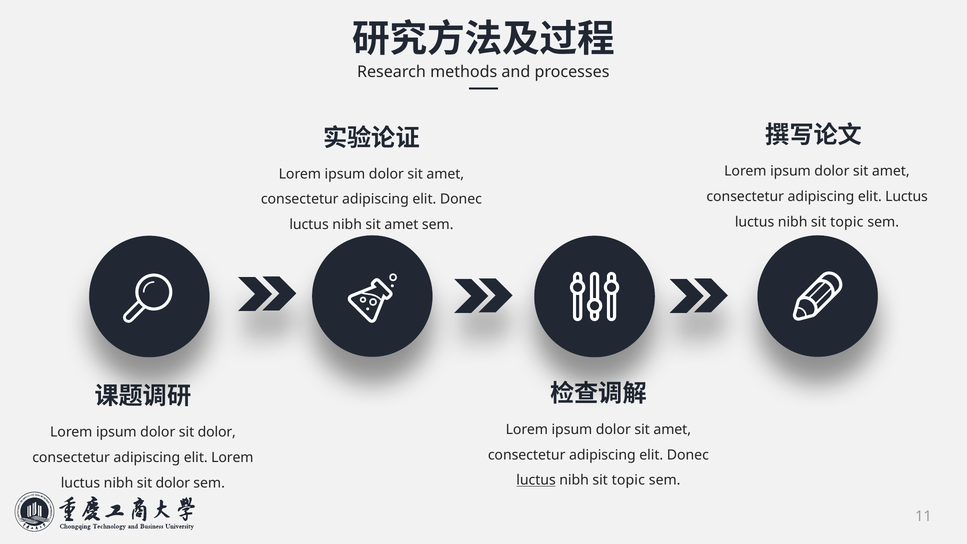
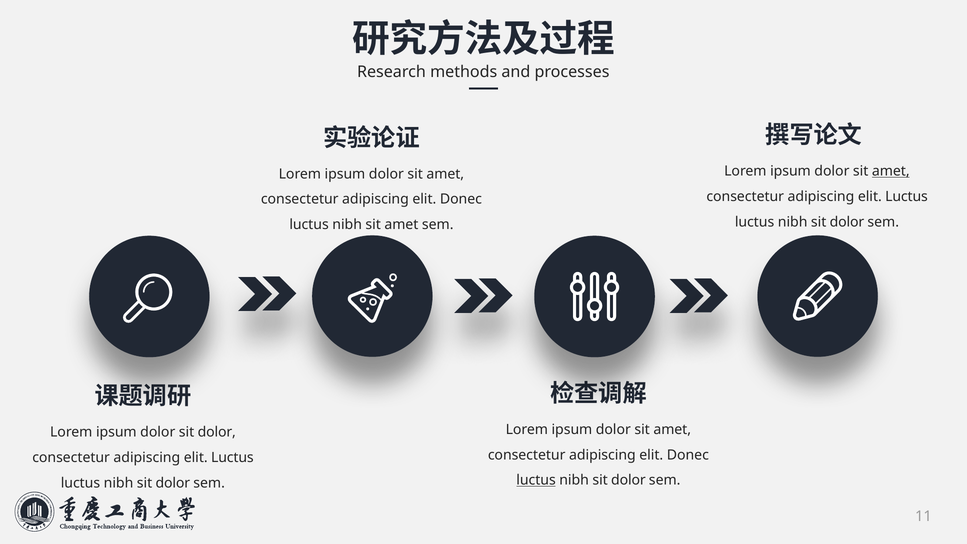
amet at (891, 171) underline: none -> present
topic at (847, 222): topic -> dolor
Lorem at (232, 458): Lorem -> Luctus
topic at (628, 480): topic -> dolor
